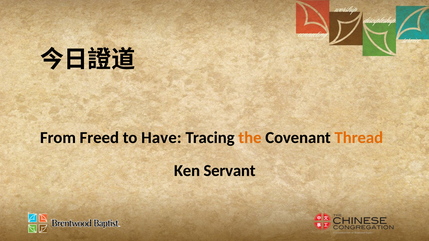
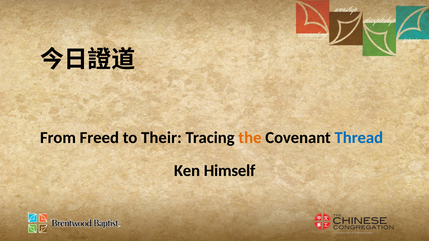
Have: Have -> Their
Thread colour: orange -> blue
Servant: Servant -> Himself
